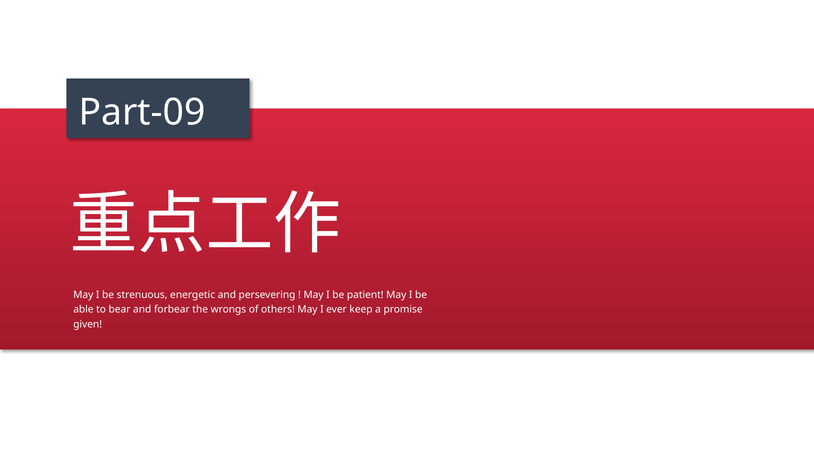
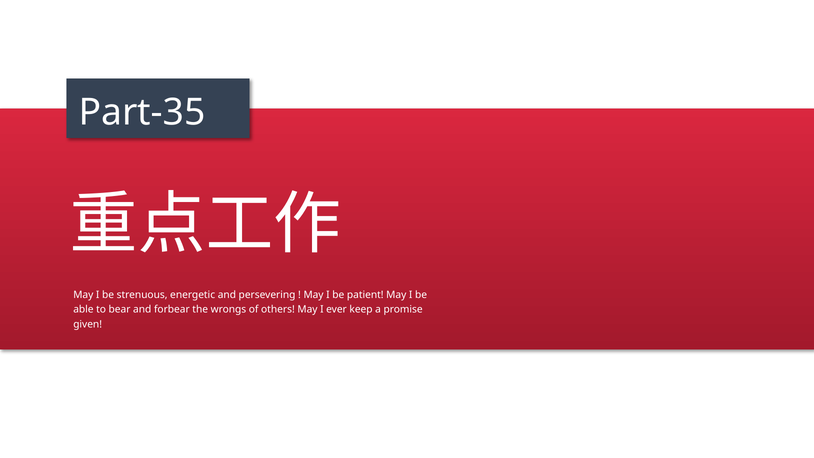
Part-09: Part-09 -> Part-35
